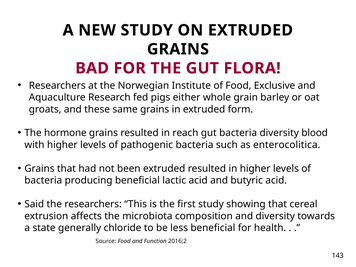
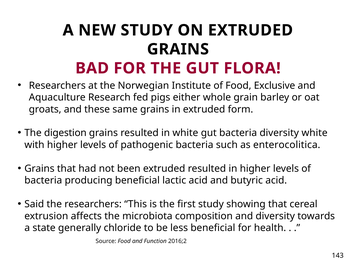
hormone: hormone -> digestion
in reach: reach -> white
diversity blood: blood -> white
